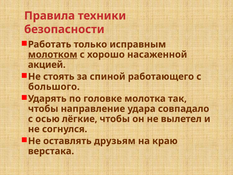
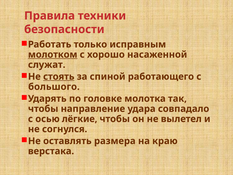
акцией: акцией -> служат
стоять underline: none -> present
друзьям: друзьям -> размера
